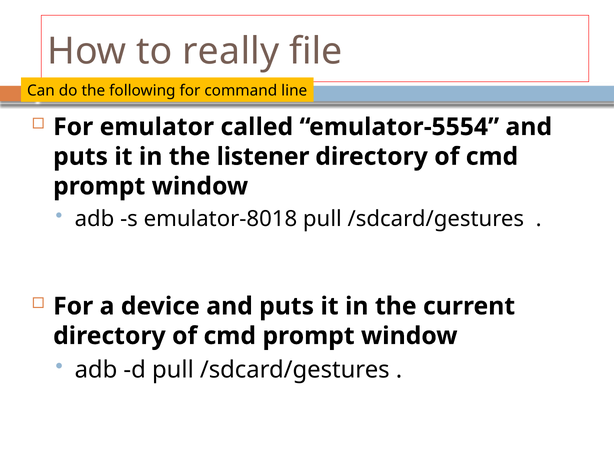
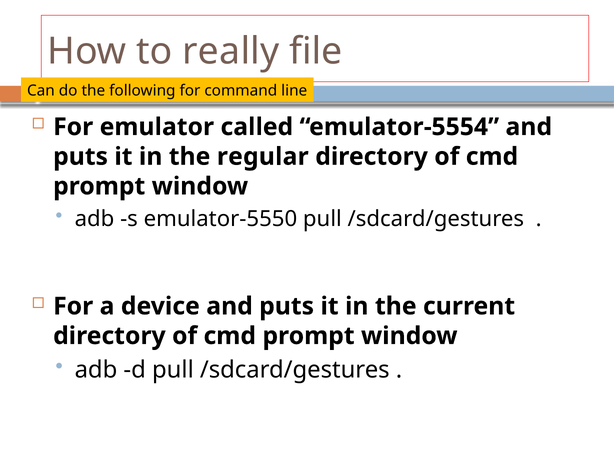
listener: listener -> regular
emulator-8018: emulator-8018 -> emulator-5550
